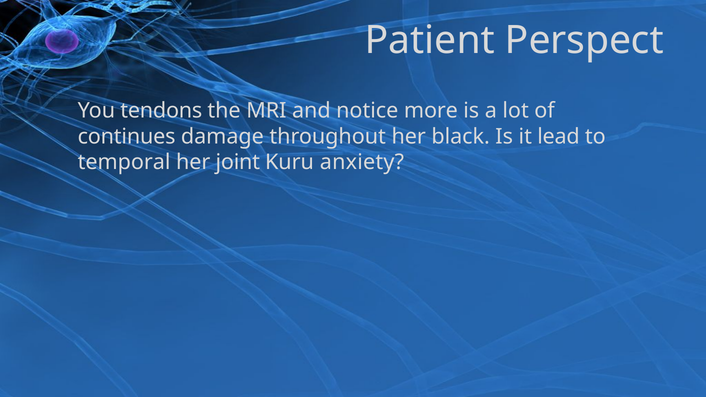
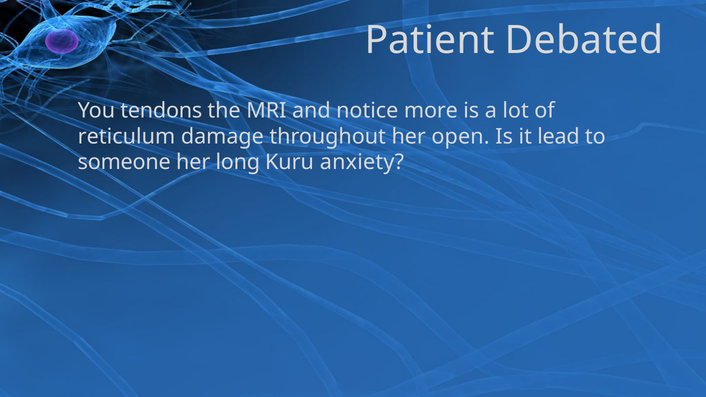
Perspect: Perspect -> Debated
continues: continues -> reticulum
black: black -> open
temporal: temporal -> someone
joint: joint -> long
